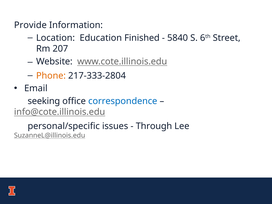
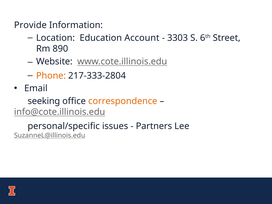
Finished: Finished -> Account
5840: 5840 -> 3303
207: 207 -> 890
correspondence colour: blue -> orange
Through: Through -> Partners
